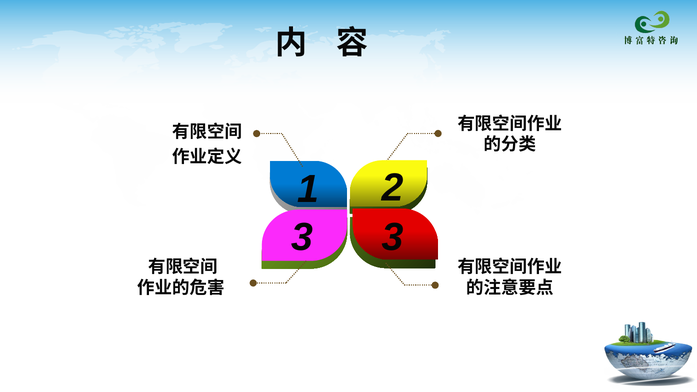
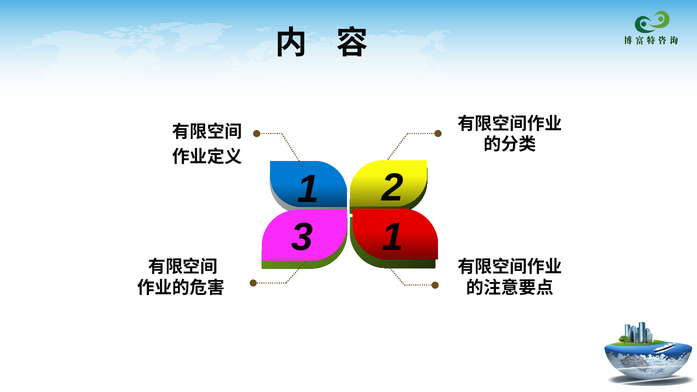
3 3: 3 -> 1
